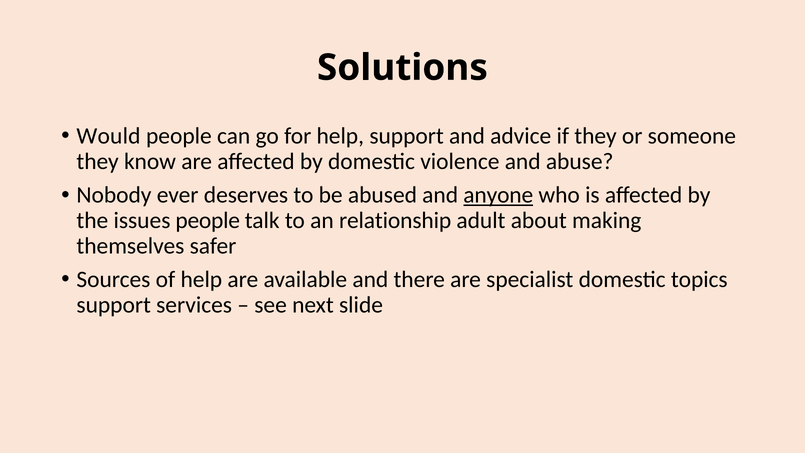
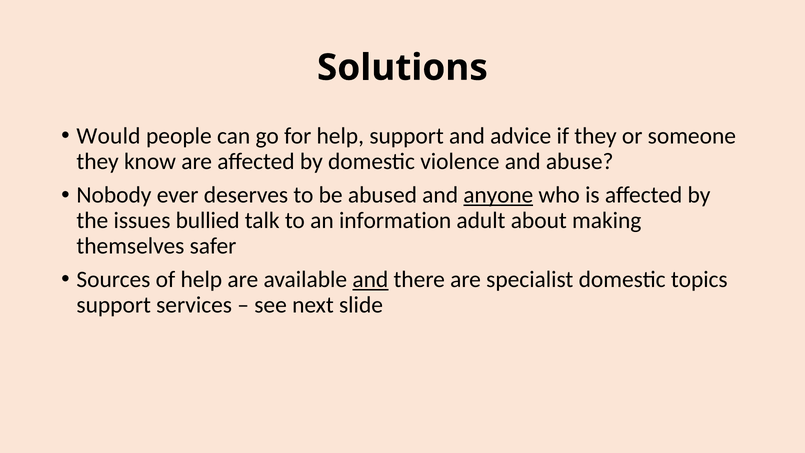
issues people: people -> bullied
relationship: relationship -> information
and at (370, 279) underline: none -> present
